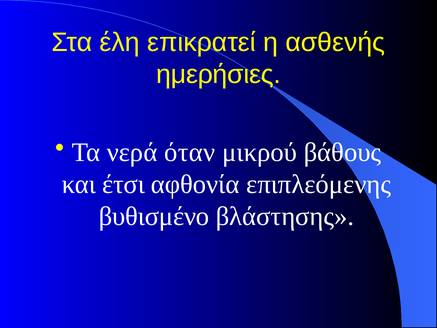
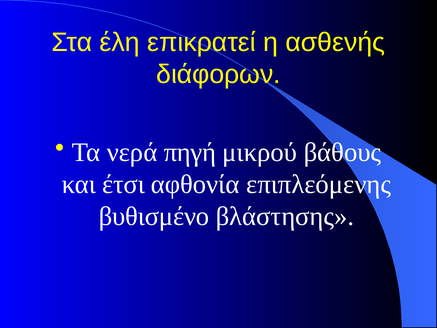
ημερήσιες: ημερήσιες -> διάφορων
όταν: όταν -> πηγή
